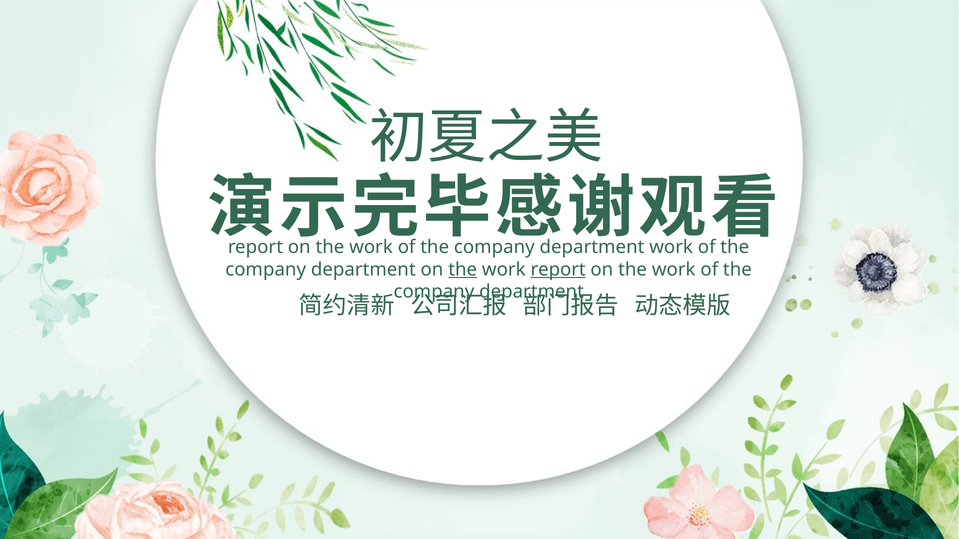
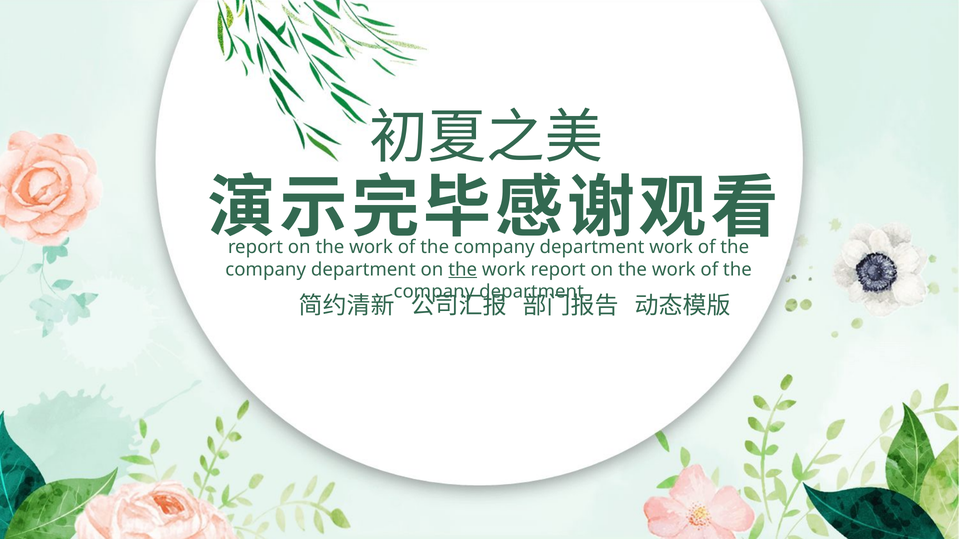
report at (558, 270) underline: present -> none
